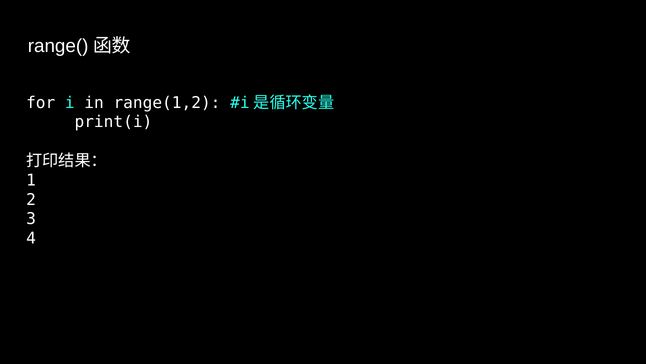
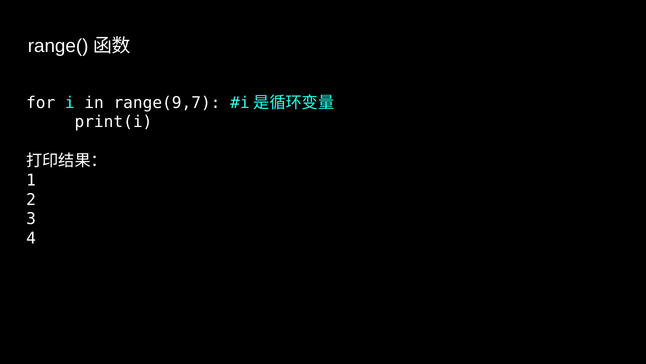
range(1,2: range(1,2 -> range(9,7
